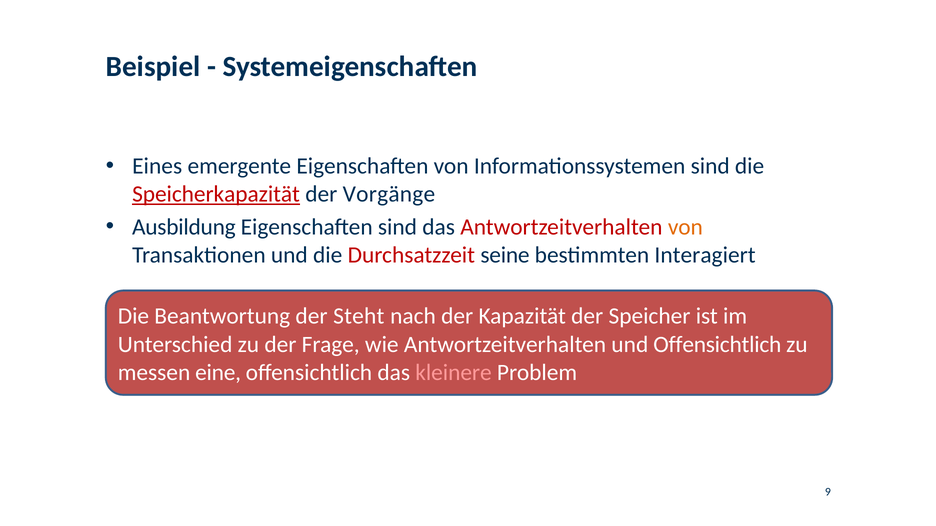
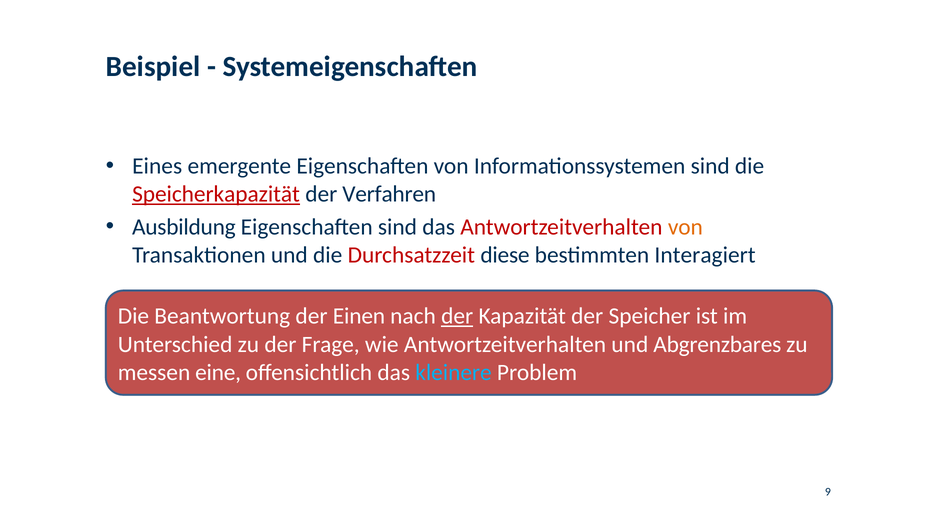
Vorgänge: Vorgänge -> Verfahren
seine: seine -> diese
Steht: Steht -> Einen
der at (457, 317) underline: none -> present
und Offensichtlich: Offensichtlich -> Abgrenzbares
kleinere colour: pink -> light blue
